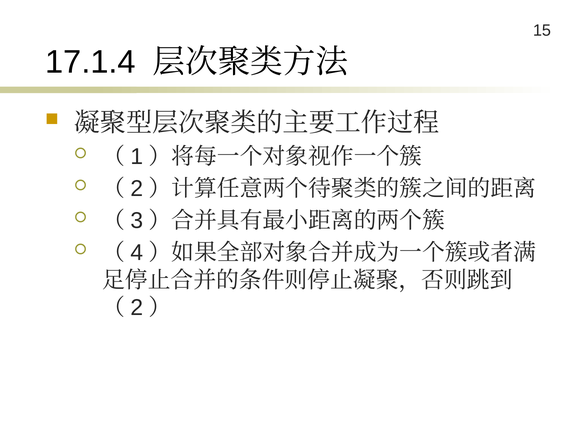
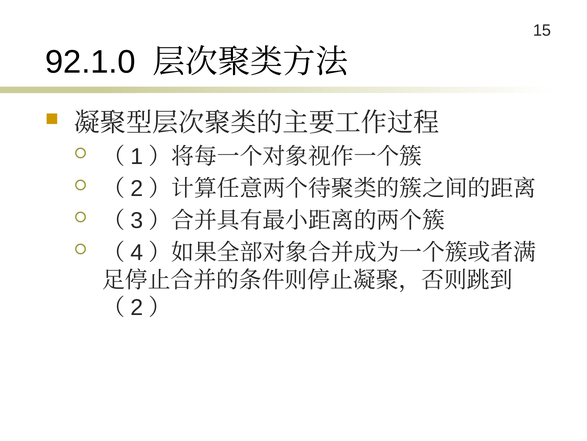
17.1.4: 17.1.4 -> 92.1.0
